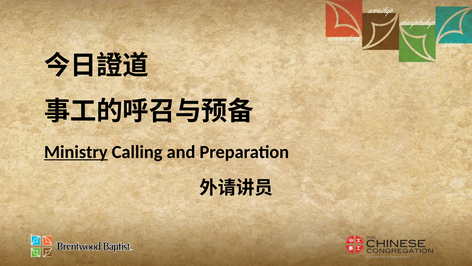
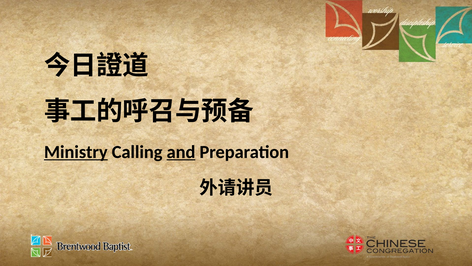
and underline: none -> present
